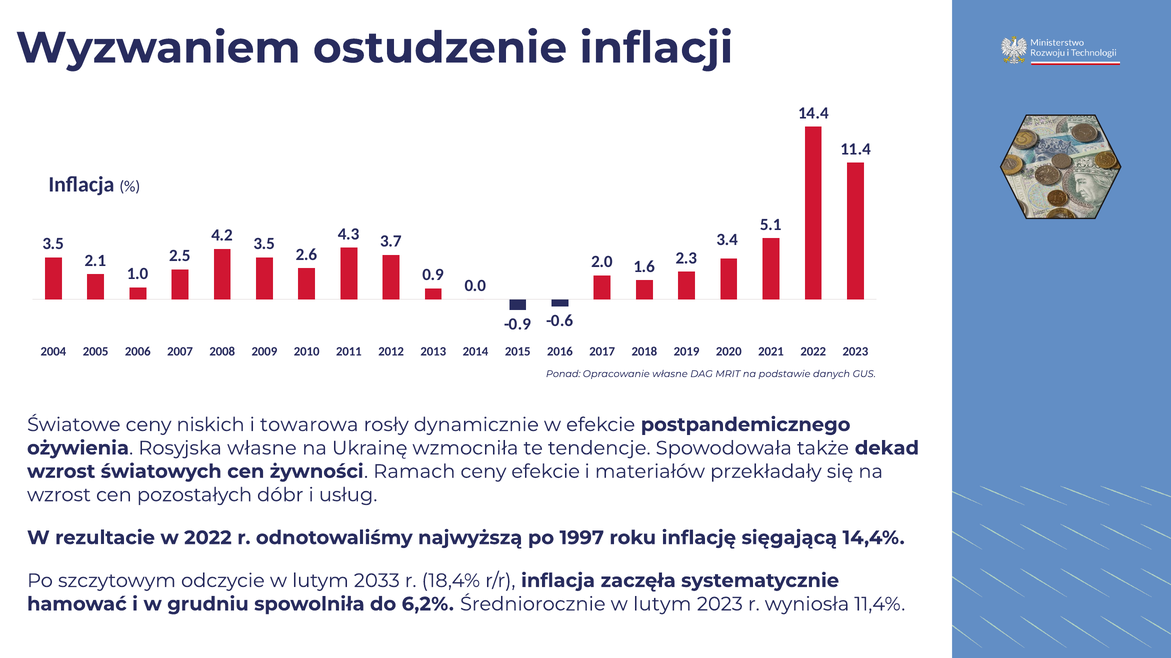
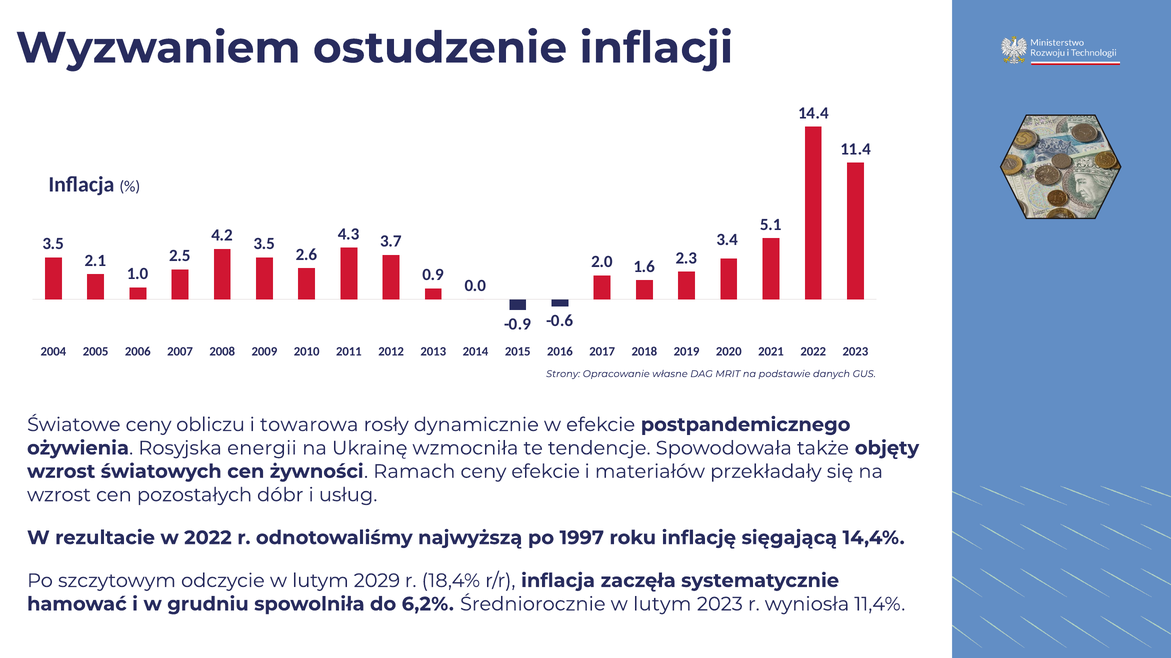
Ponad: Ponad -> Strony
niskich: niskich -> obliczu
Rosyjska własne: własne -> energii
dekad: dekad -> objęty
2033: 2033 -> 2029
